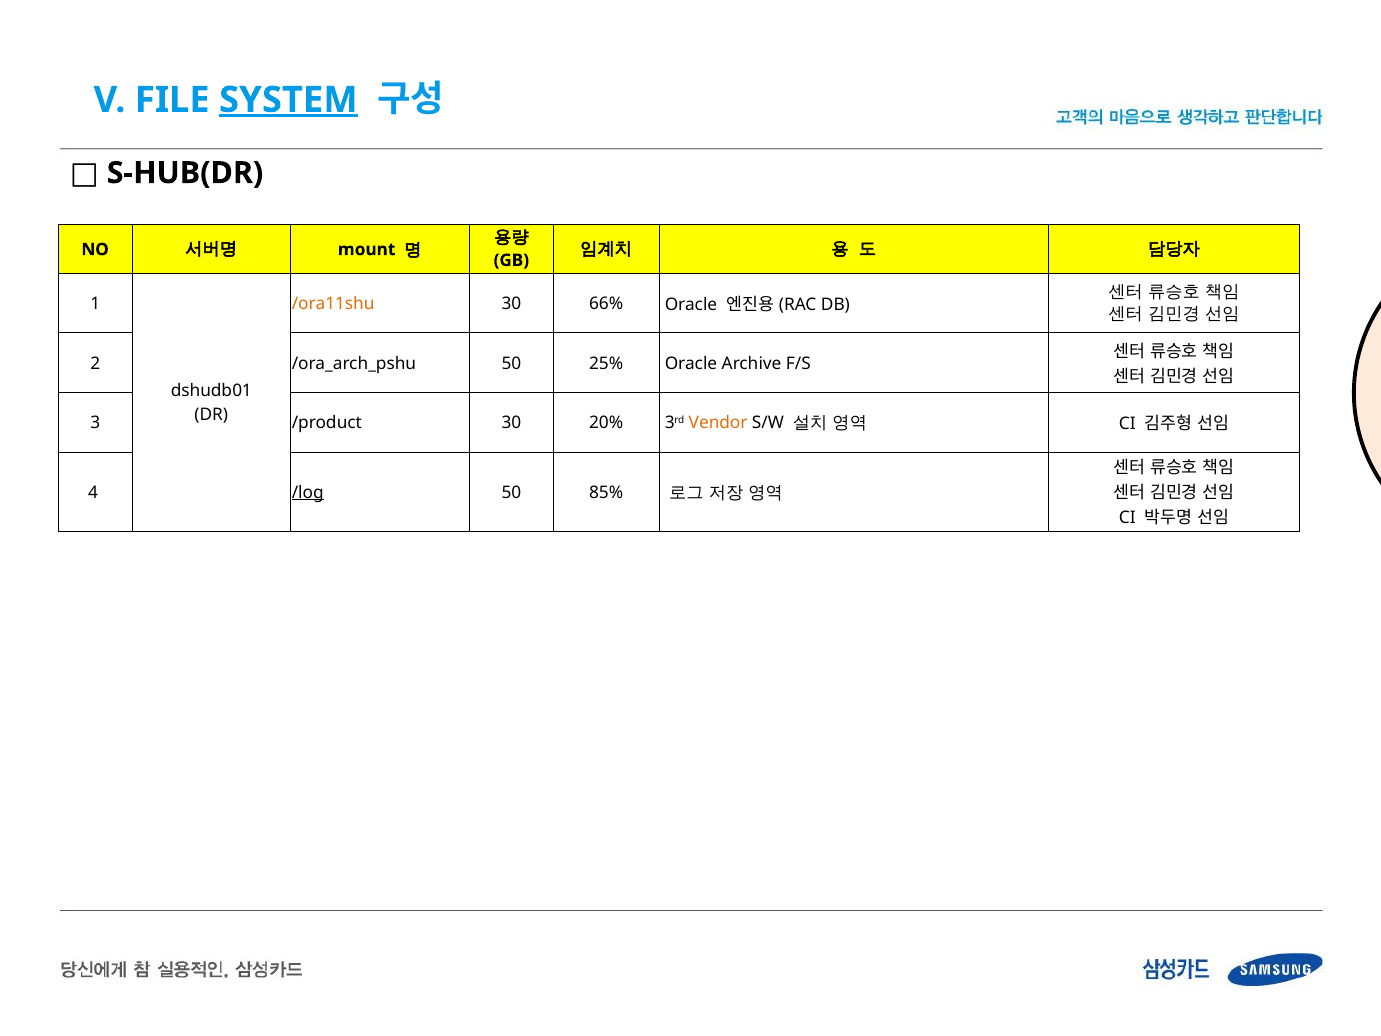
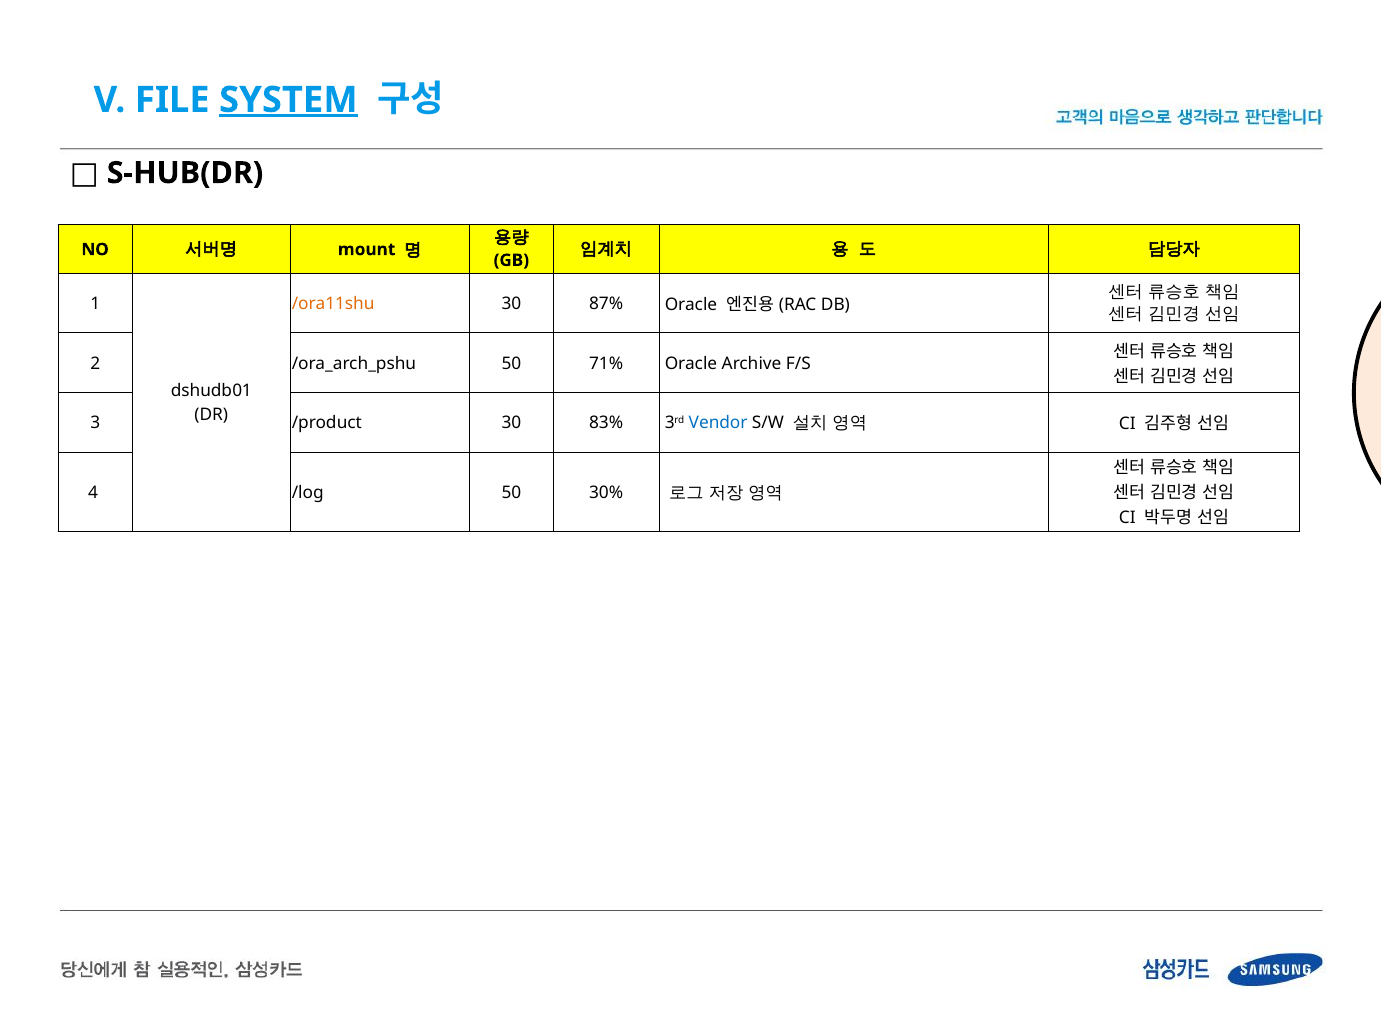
66%: 66% -> 87%
25%: 25% -> 71%
20%: 20% -> 83%
Vendor colour: orange -> blue
/log underline: present -> none
85%: 85% -> 30%
